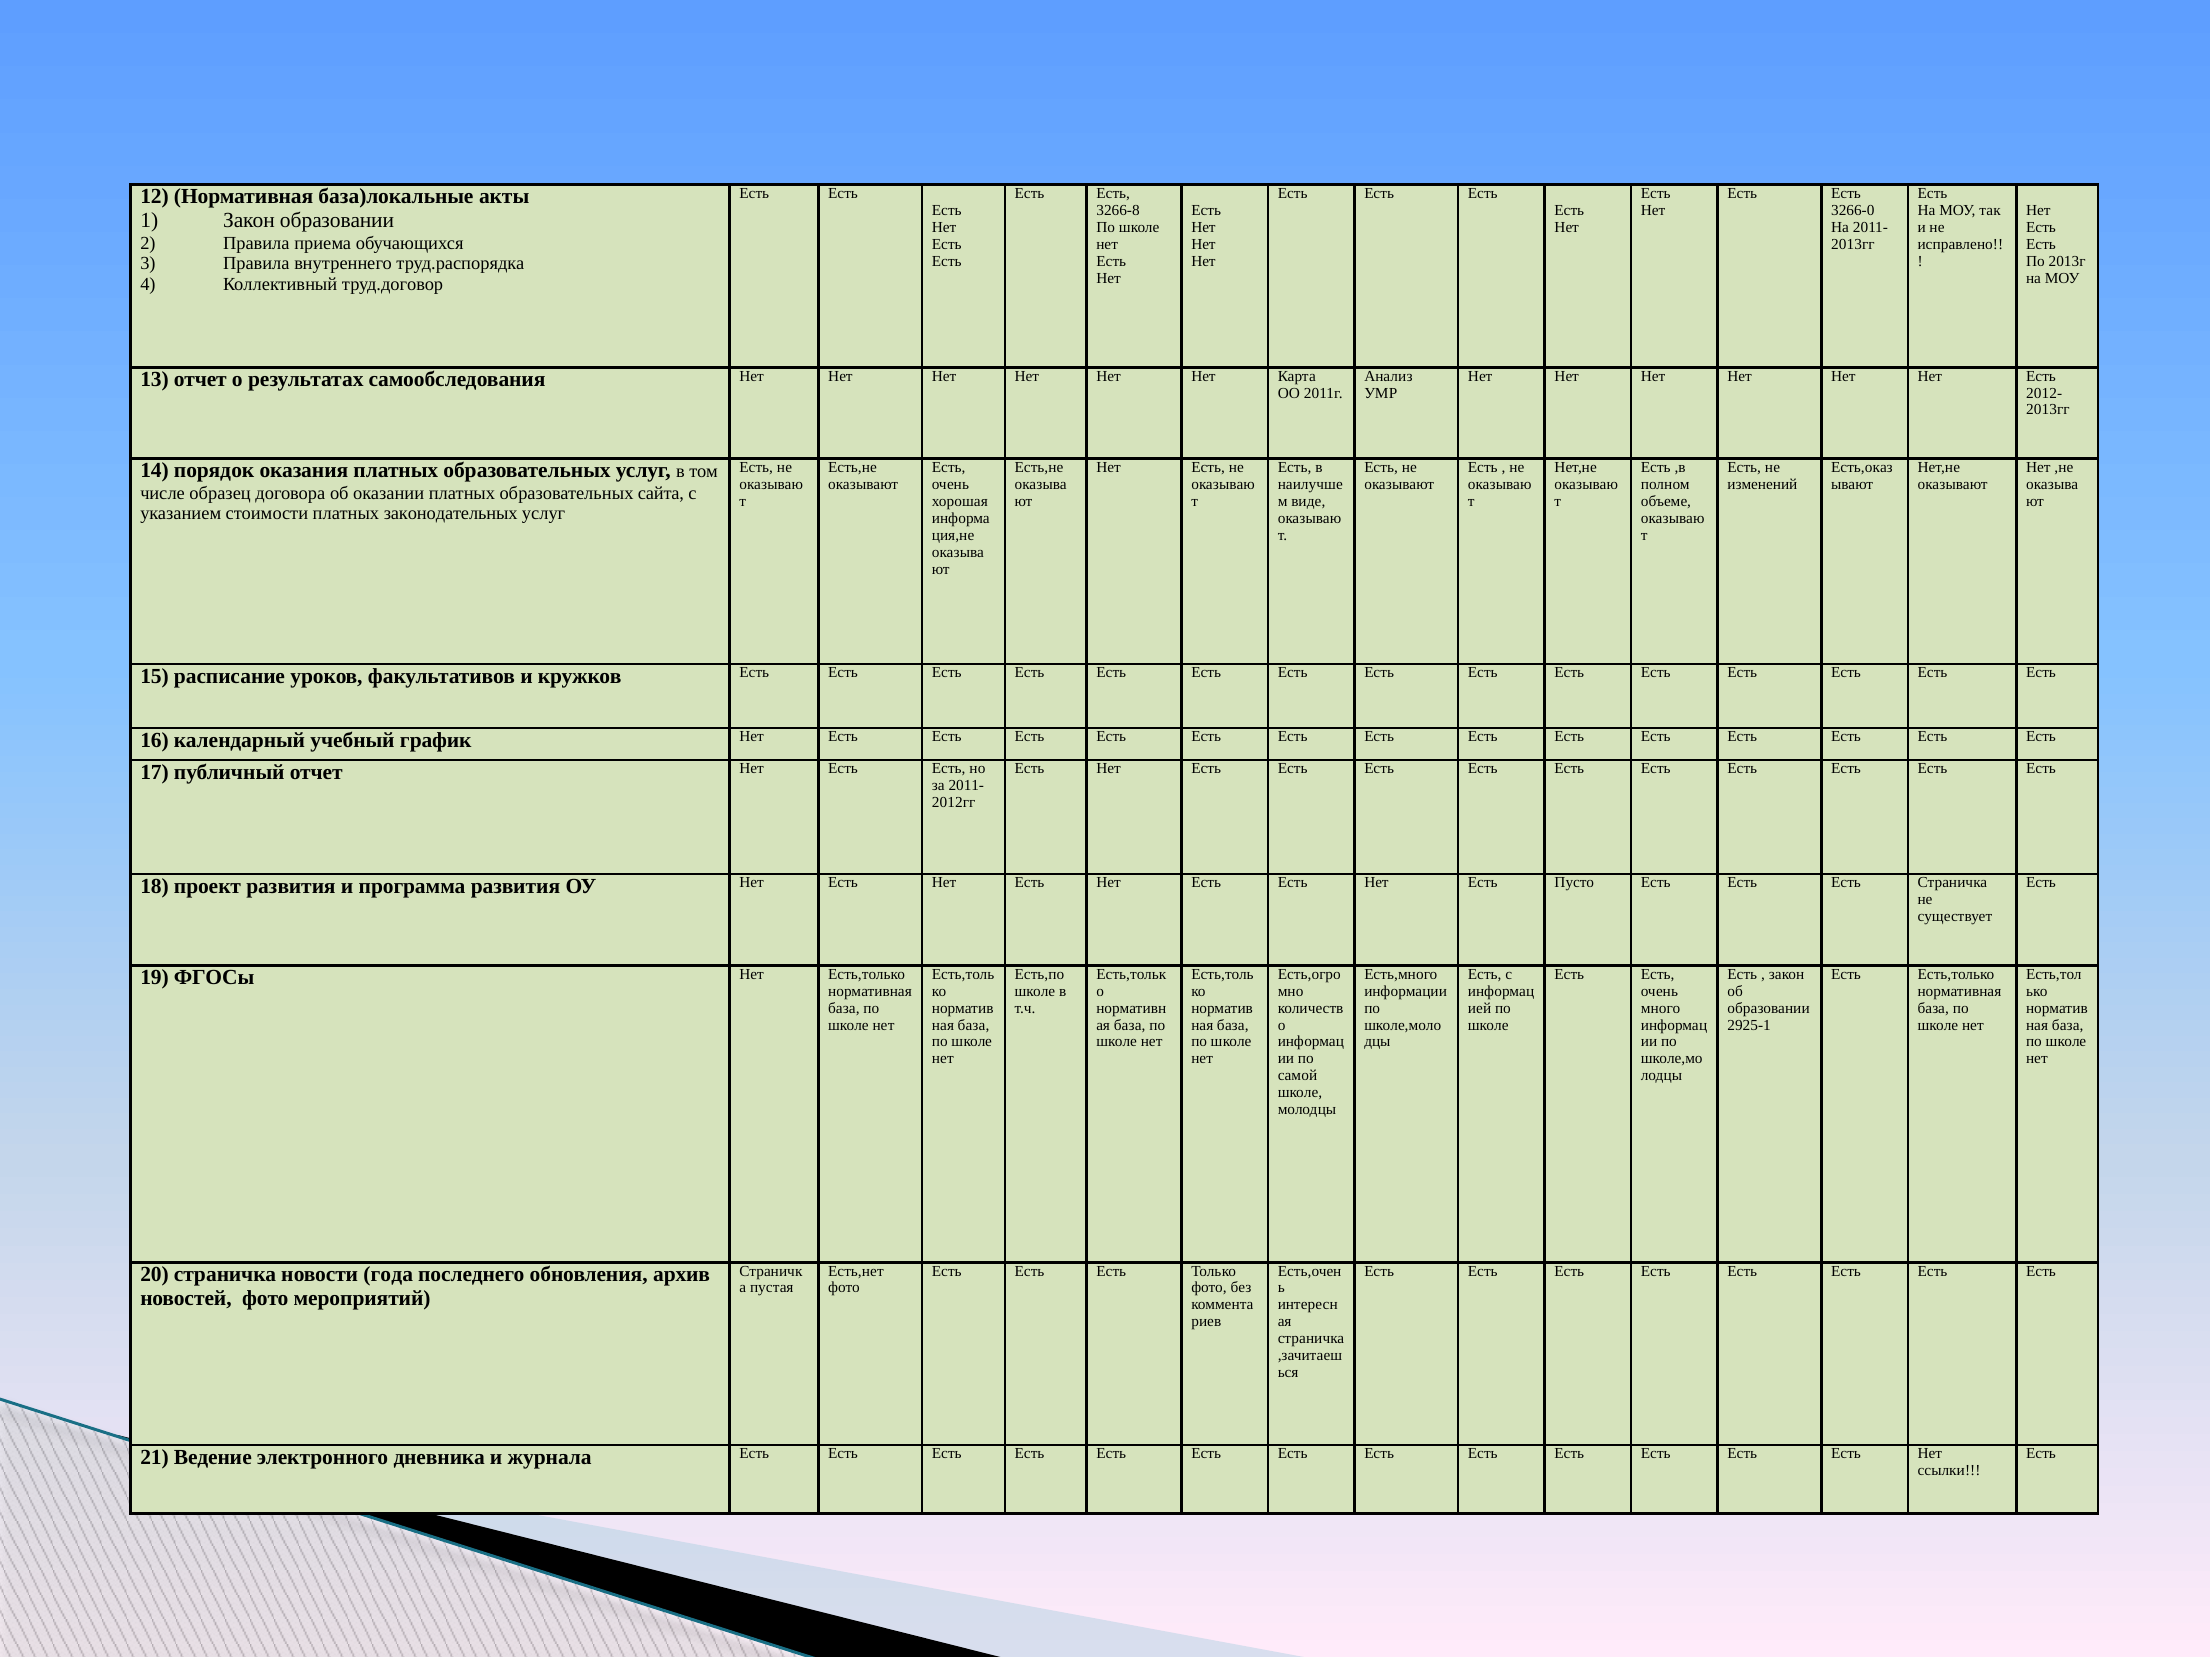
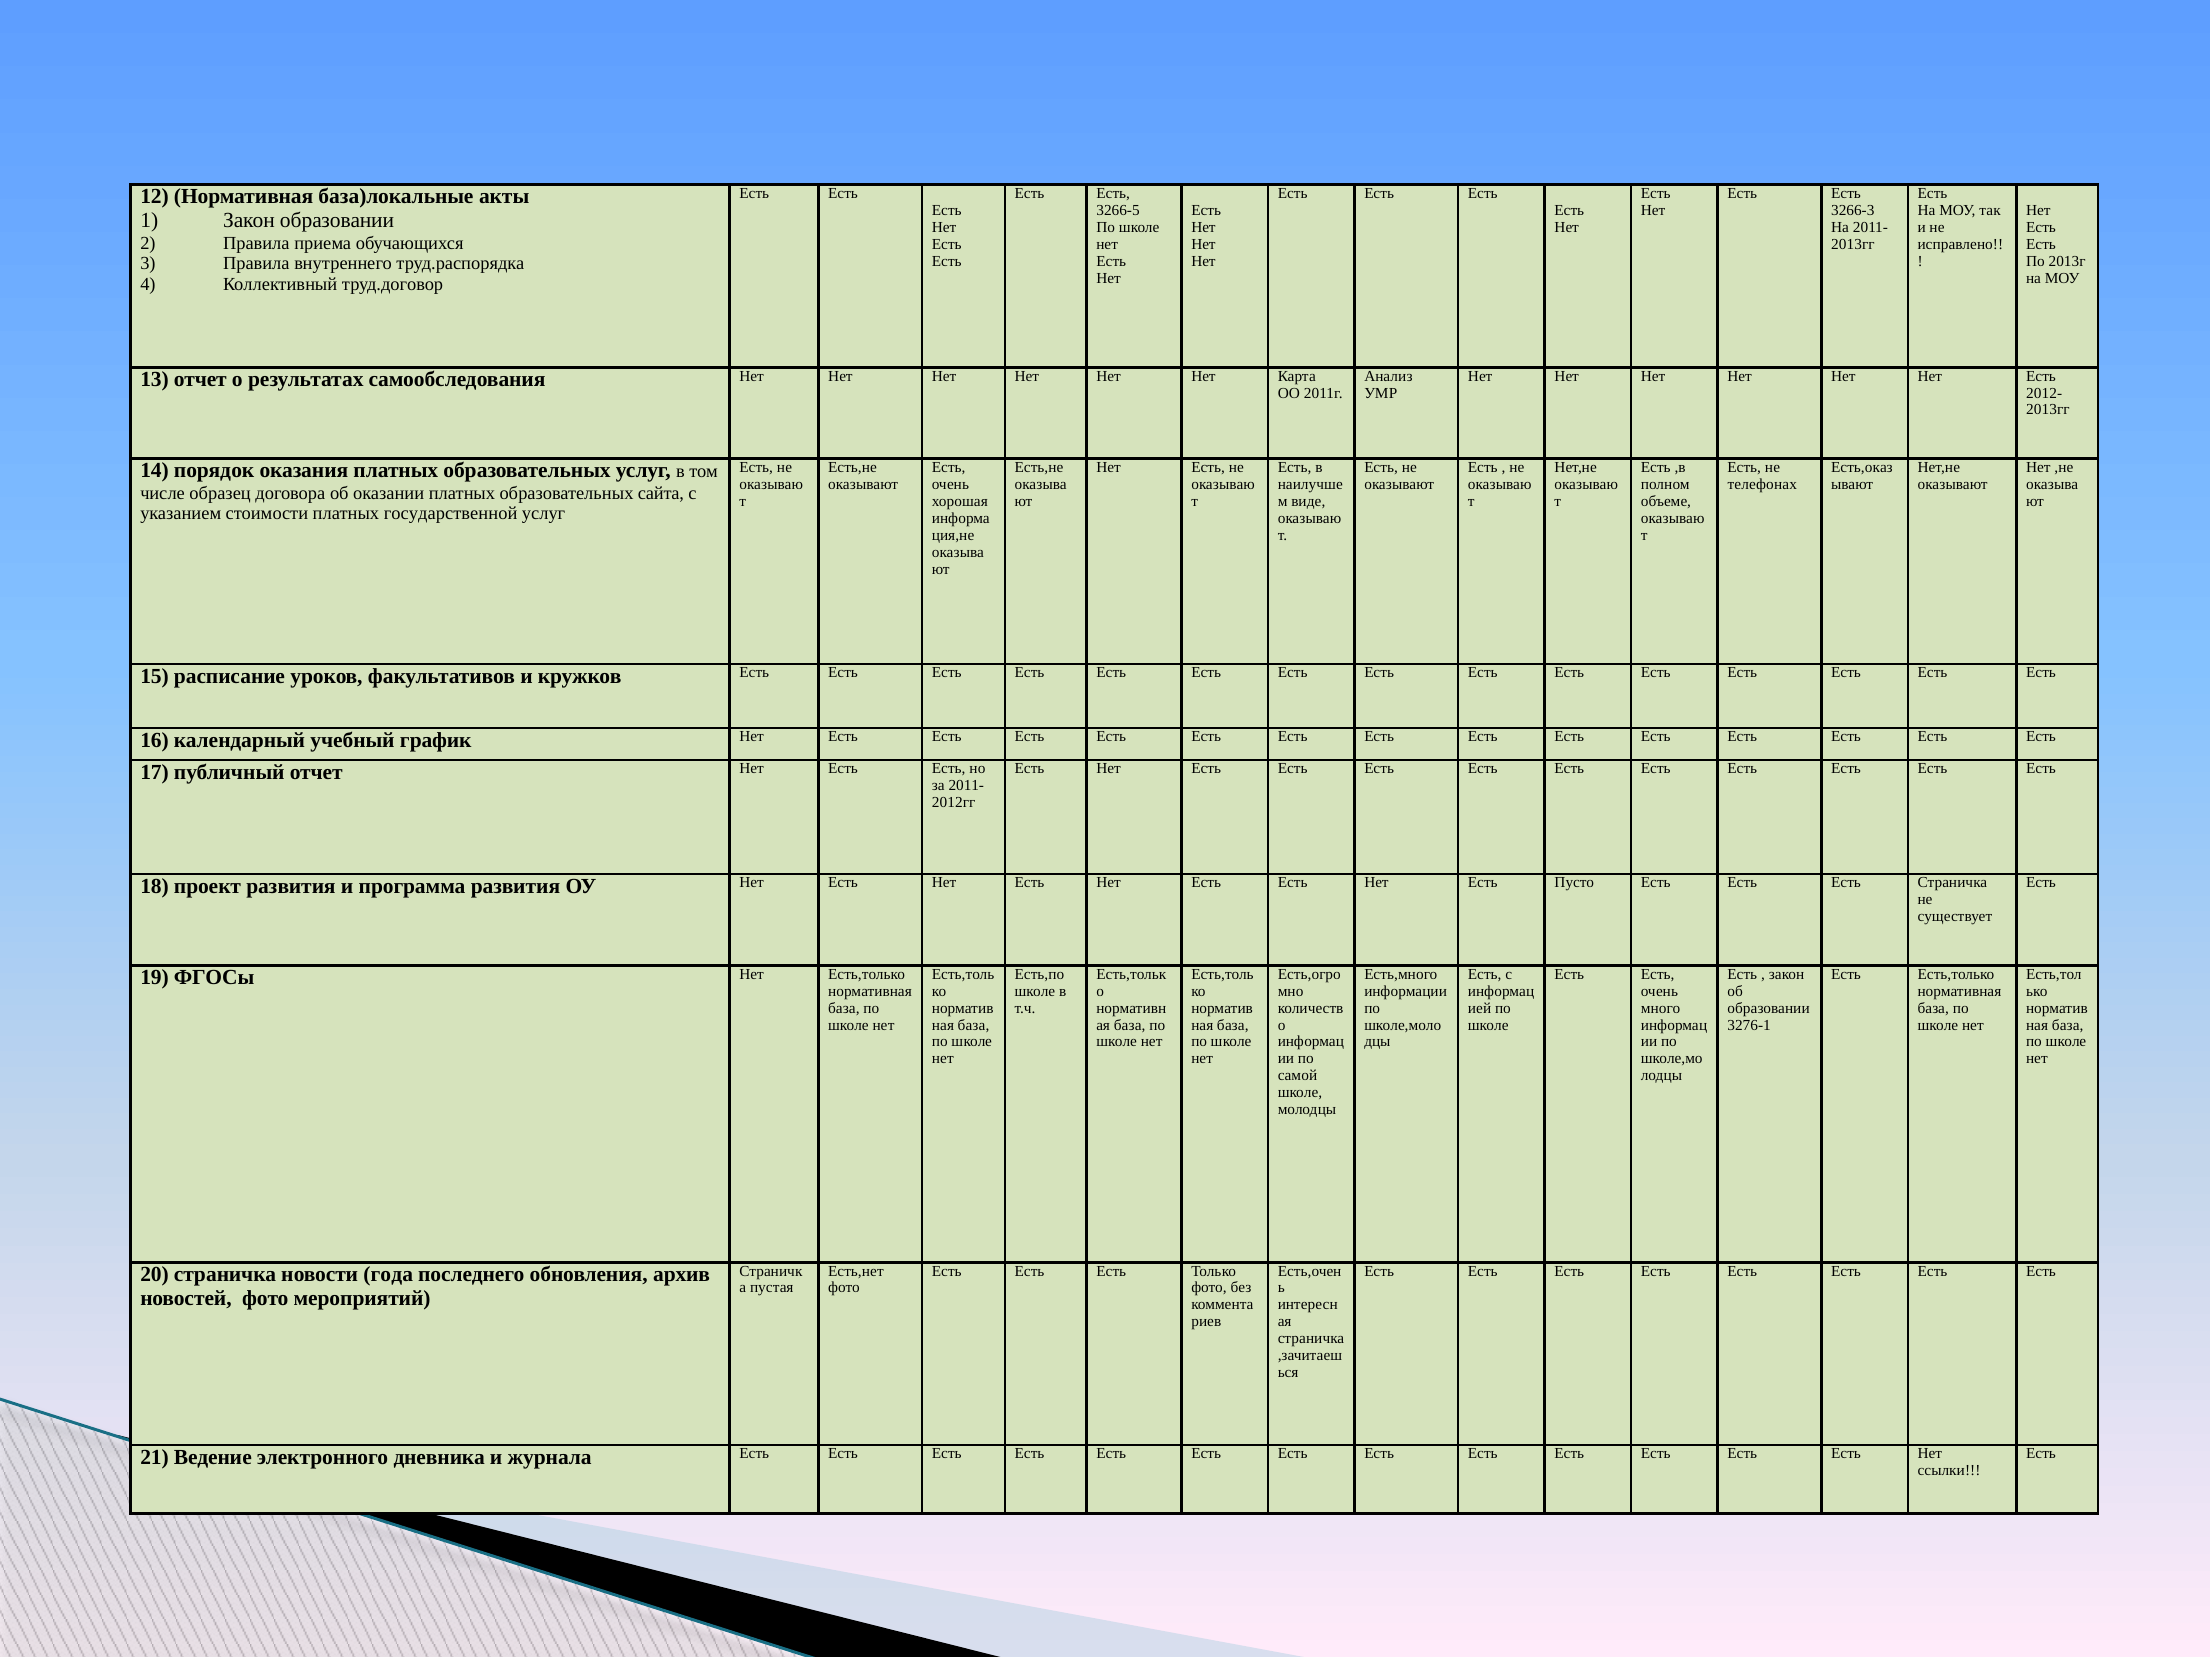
3266-8: 3266-8 -> 3266-5
3266-0: 3266-0 -> 3266-3
изменений: изменений -> телефонах
законодательных: законодательных -> государственной
2925-1: 2925-1 -> 3276-1
